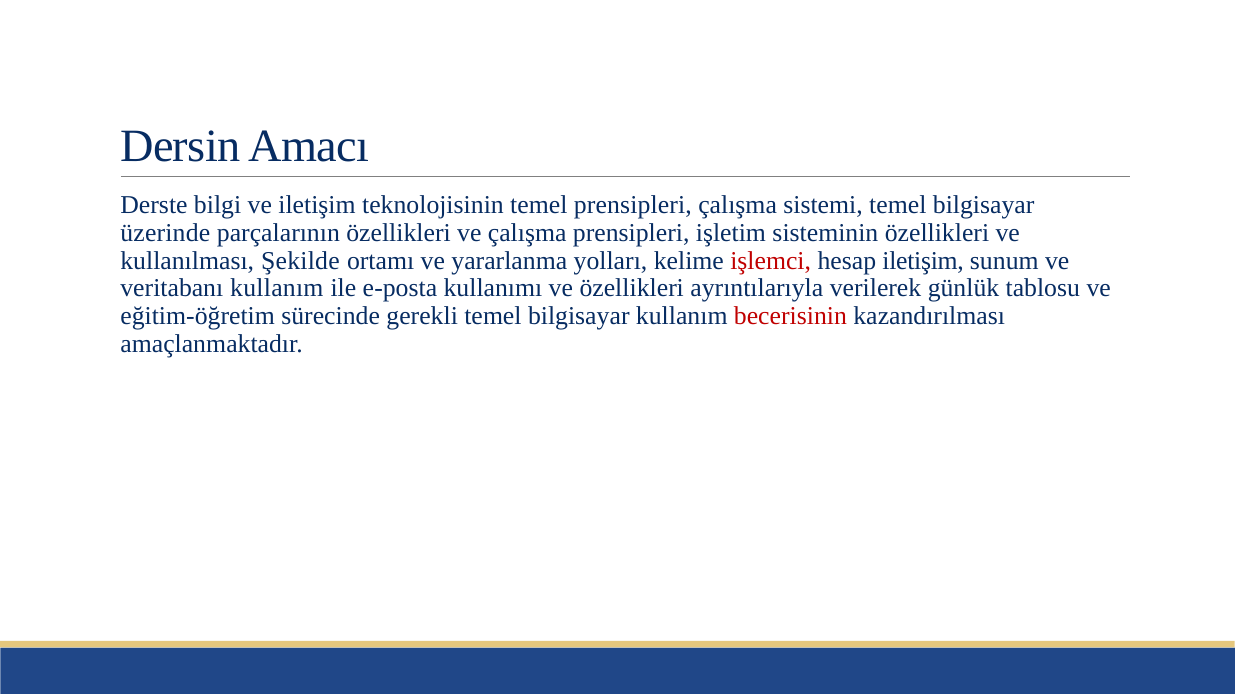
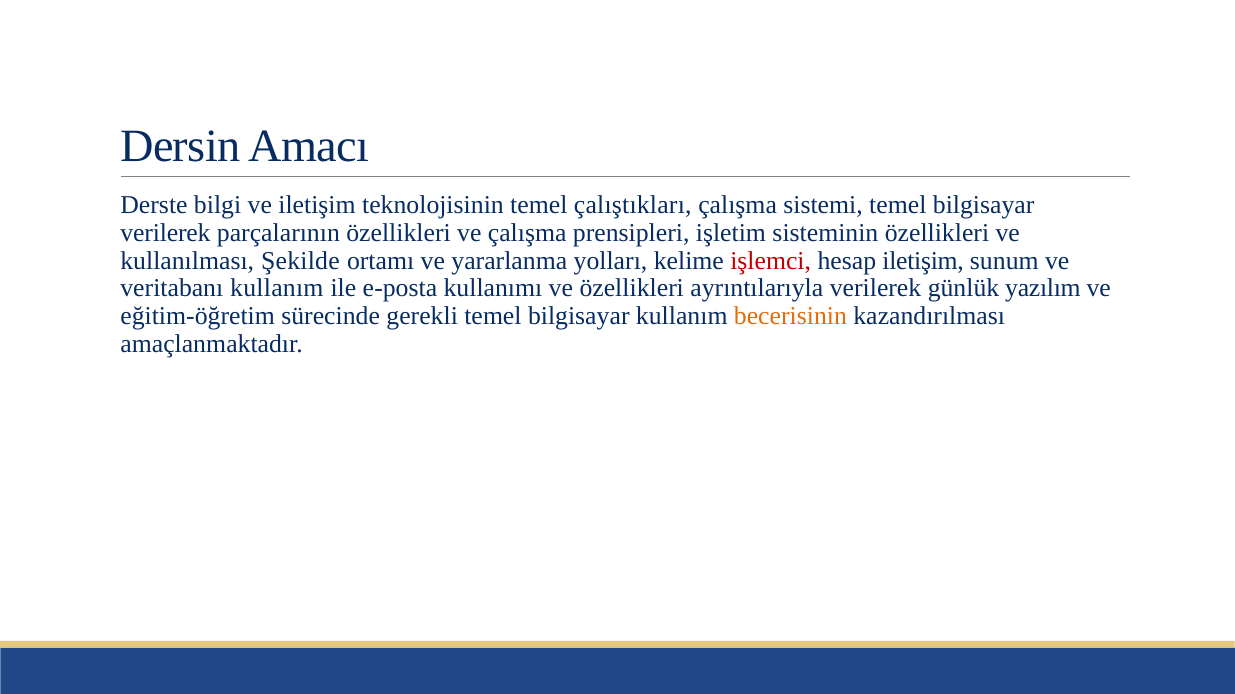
temel prensipleri: prensipleri -> çalıştıkları
üzerinde at (165, 233): üzerinde -> verilerek
tablosu: tablosu -> yazılım
becerisinin colour: red -> orange
